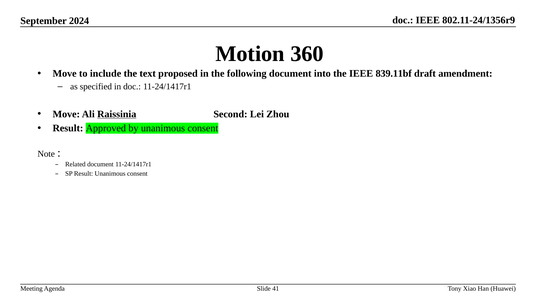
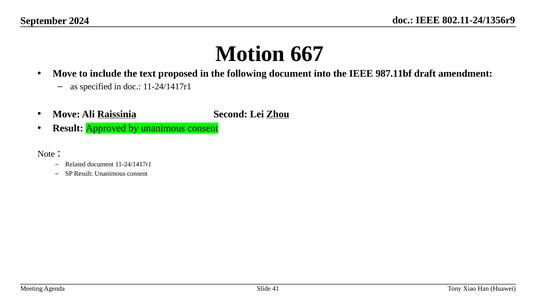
360: 360 -> 667
839.11bf: 839.11bf -> 987.11bf
Zhou underline: none -> present
